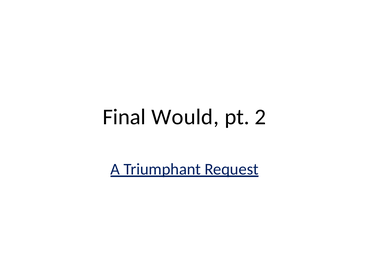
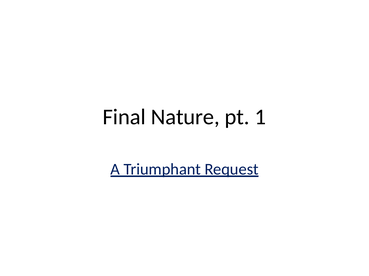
Would: Would -> Nature
2: 2 -> 1
